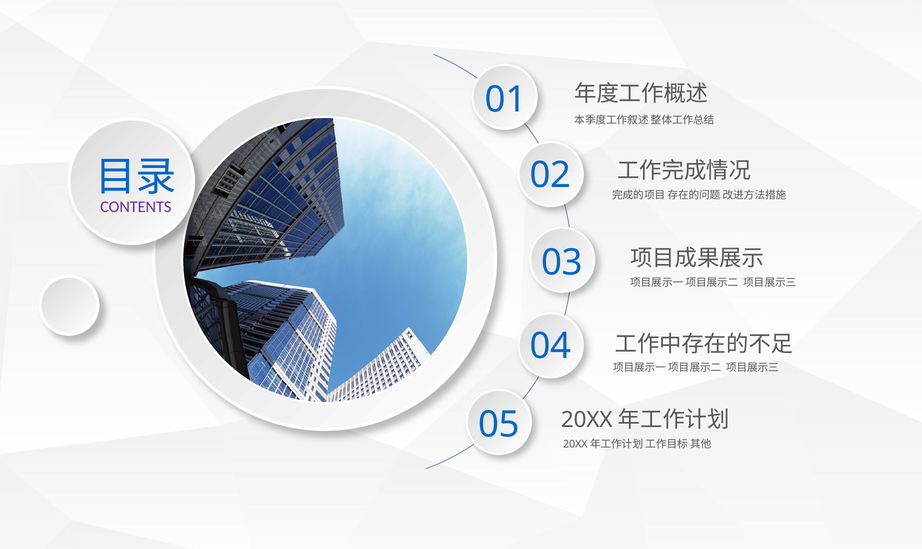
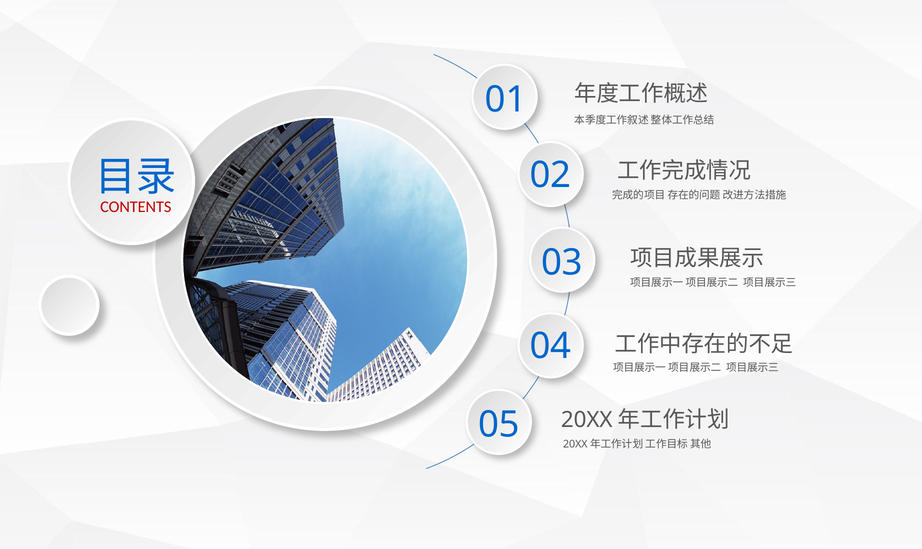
CONTENTS colour: purple -> red
